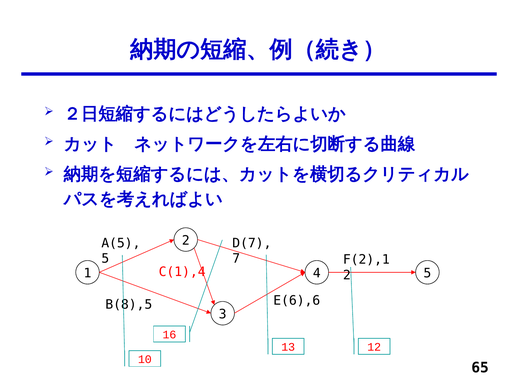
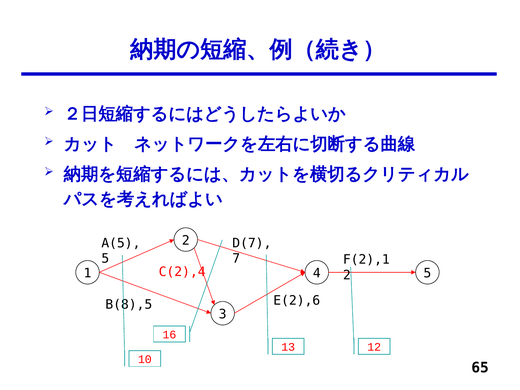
C(1),4: C(1),4 -> C(2),4
E(6),6: E(6),6 -> E(2),6
